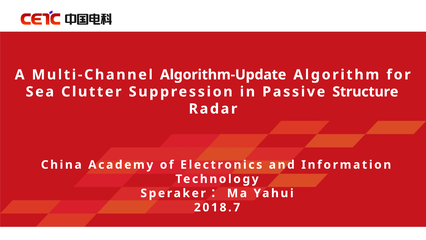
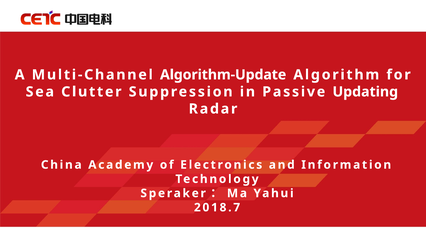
Structure: Structure -> Updating
